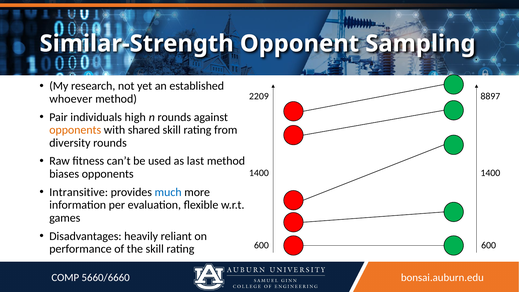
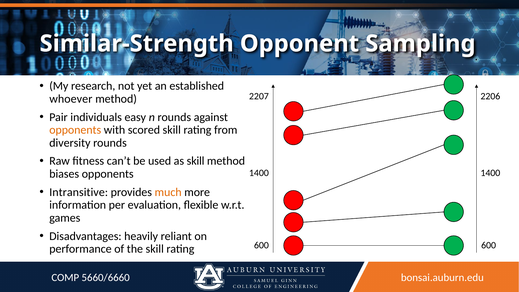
2209: 2209 -> 2207
8897: 8897 -> 2206
high: high -> easy
shared: shared -> scored
as last: last -> skill
much colour: blue -> orange
